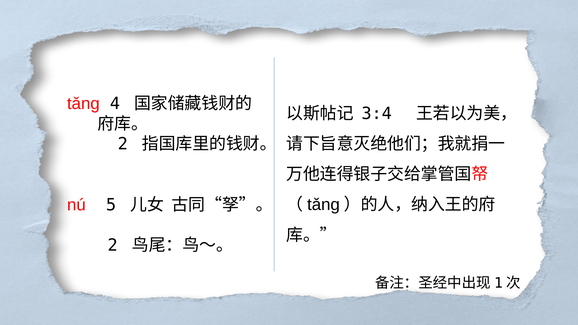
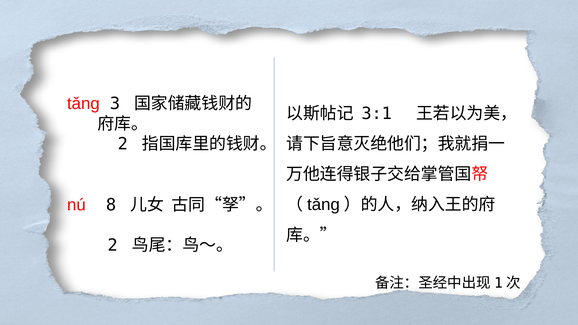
4: 4 -> 3
3:4: 3:4 -> 3:1
5: 5 -> 8
